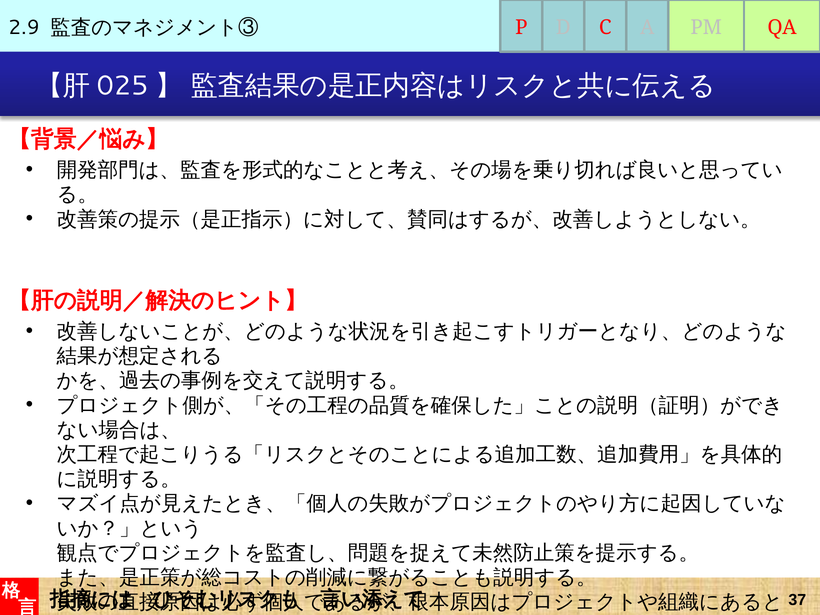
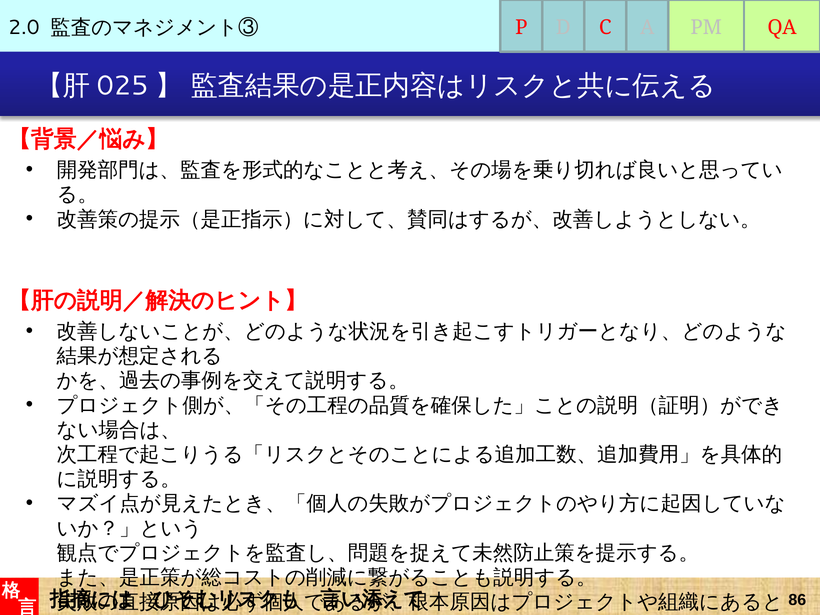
2.9: 2.9 -> 2.0
37: 37 -> 86
